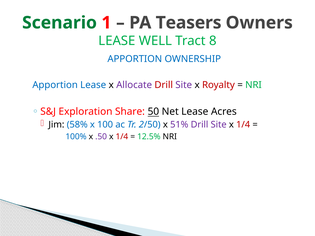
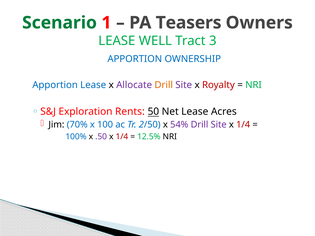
8: 8 -> 3
Drill at (164, 85) colour: red -> orange
Share: Share -> Rents
58%: 58% -> 70%
51%: 51% -> 54%
